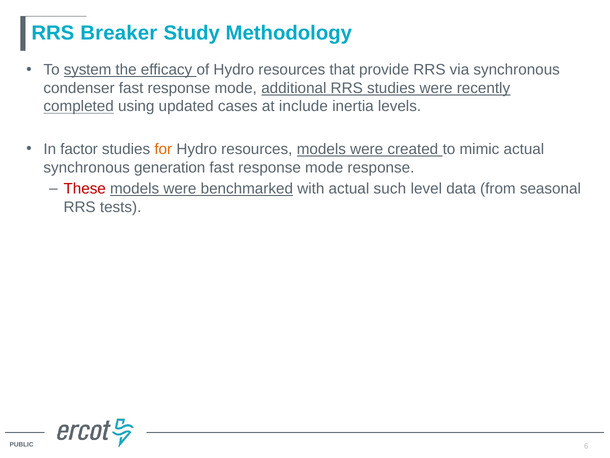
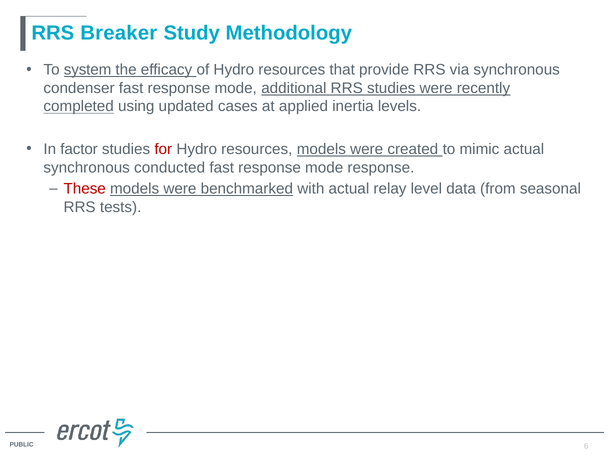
include: include -> applied
for colour: orange -> red
generation: generation -> conducted
such: such -> relay
